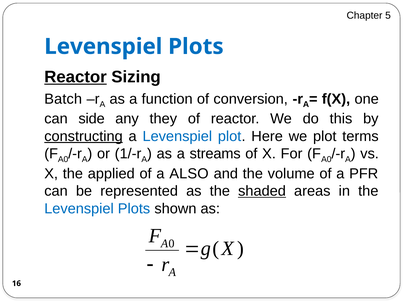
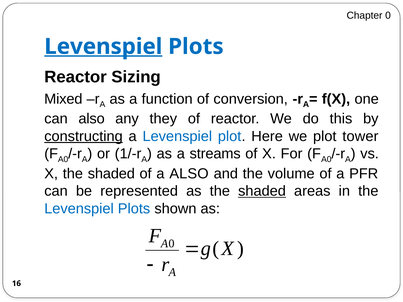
Chapter 5: 5 -> 0
Levenspiel at (103, 47) underline: none -> present
Reactor at (75, 77) underline: present -> none
Batch: Batch -> Mixed
can side: side -> also
terms: terms -> tower
X the applied: applied -> shaded
